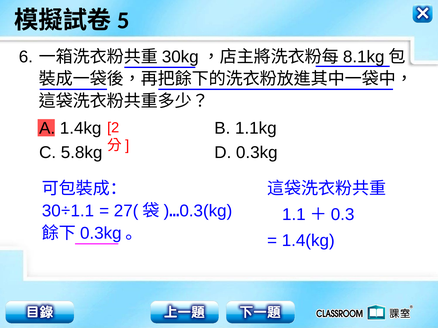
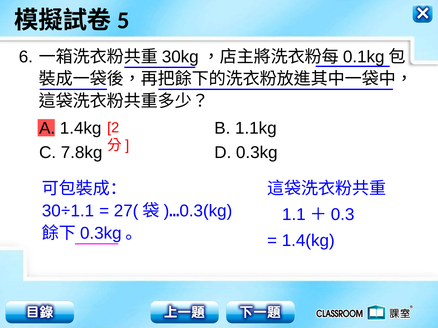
8.1kg: 8.1kg -> 0.1kg
5.8kg: 5.8kg -> 7.8kg
